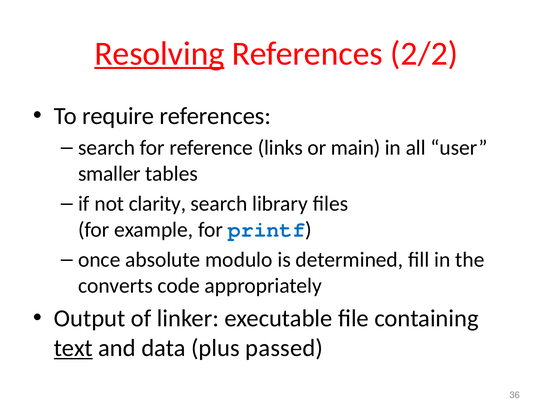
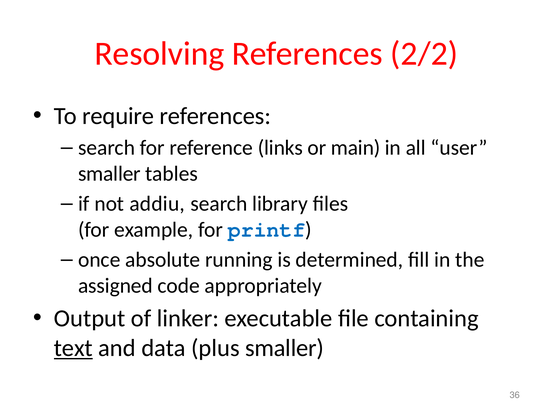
Resolving underline: present -> none
clarity: clarity -> addiu
modulo: modulo -> running
converts: converts -> assigned
plus passed: passed -> smaller
